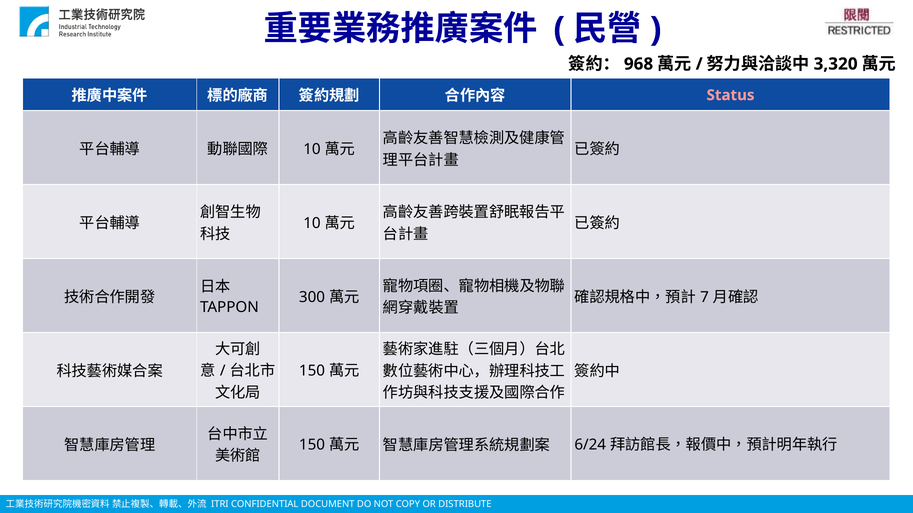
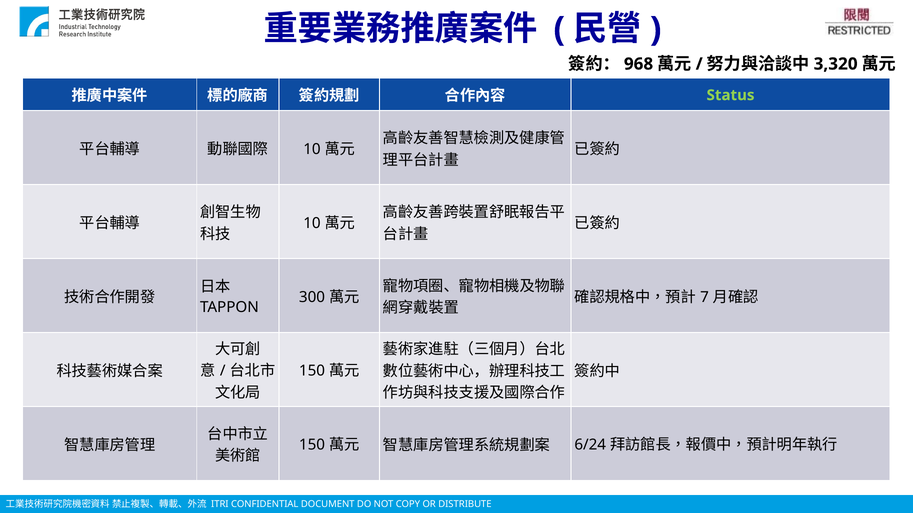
Status colour: pink -> light green
